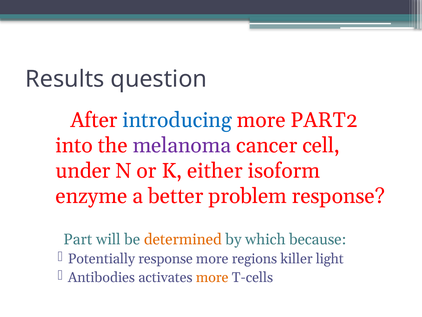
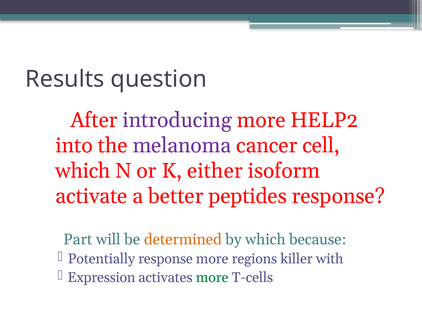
introducing colour: blue -> purple
PART2: PART2 -> HELP2
under at (83, 171): under -> which
enzyme: enzyme -> activate
problem: problem -> peptides
light: light -> with
Antibodies: Antibodies -> Expression
more at (212, 277) colour: orange -> green
